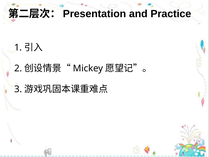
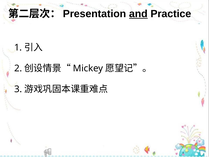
and underline: none -> present
